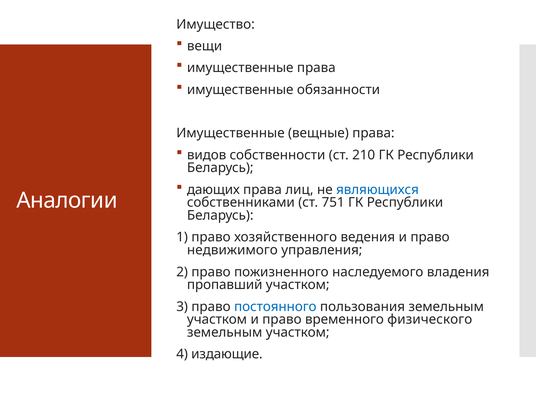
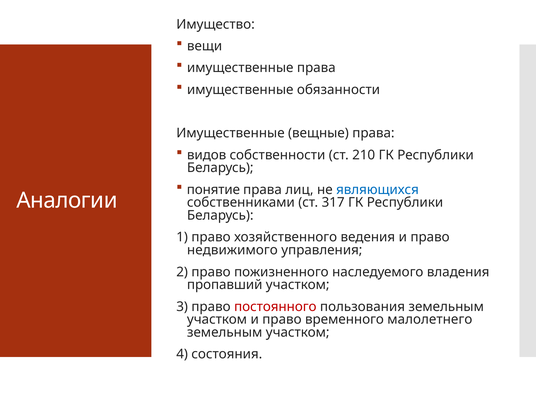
дающих: дающих -> понятие
751: 751 -> 317
постоянного colour: blue -> red
физического: физического -> малолетнего
издающие: издающие -> состояния
